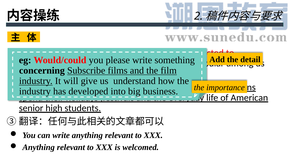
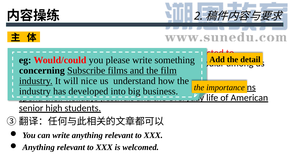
give: give -> nice
